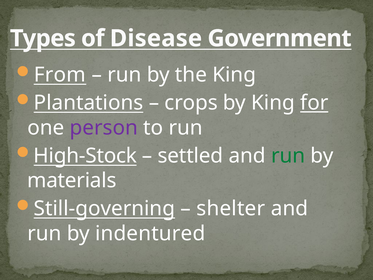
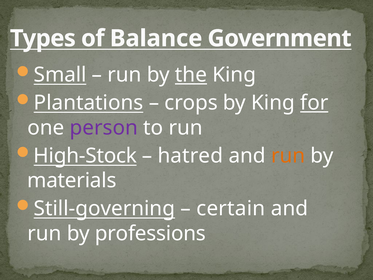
Disease: Disease -> Balance
From: From -> Small
the underline: none -> present
settled: settled -> hatred
run at (288, 156) colour: green -> orange
shelter: shelter -> certain
indentured: indentured -> professions
